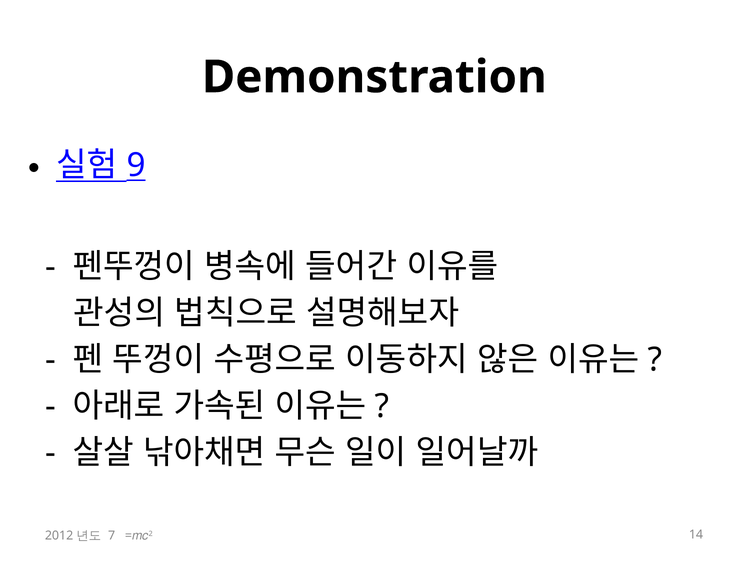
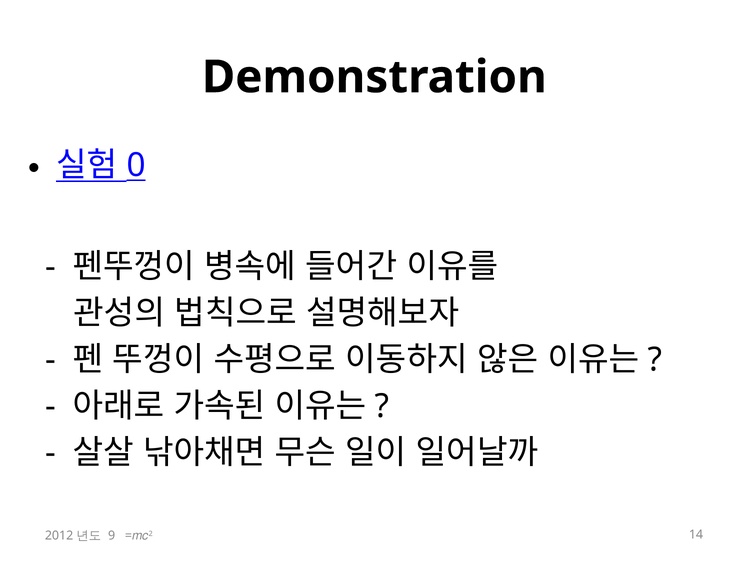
9: 9 -> 0
7: 7 -> 9
